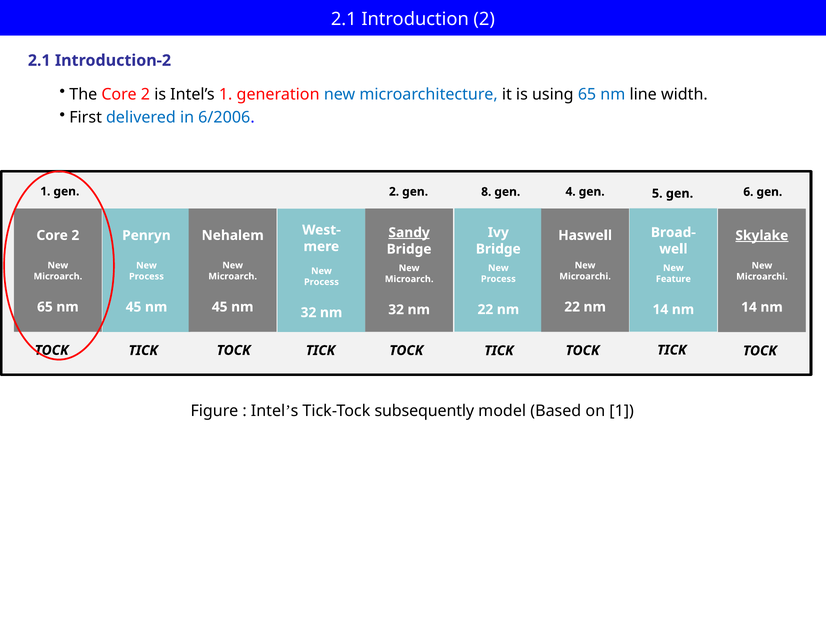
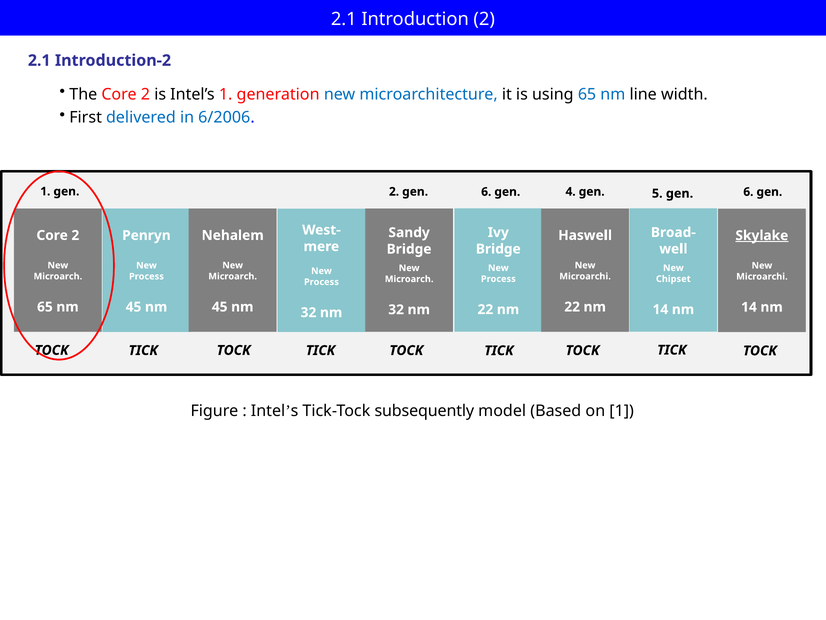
gen 8: 8 -> 6
Sandy underline: present -> none
Feature: Feature -> Chipset
